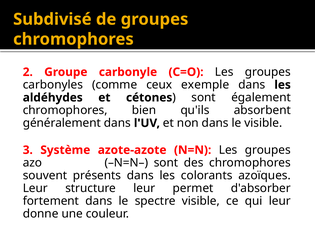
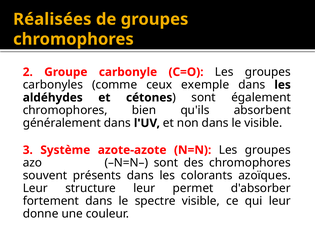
Subdivisé: Subdivisé -> Réalisées
